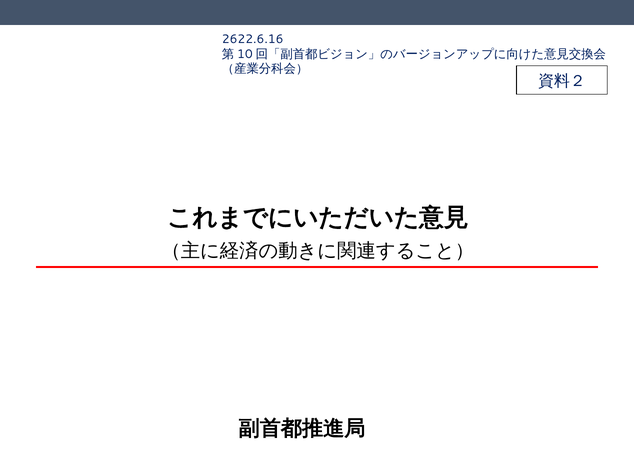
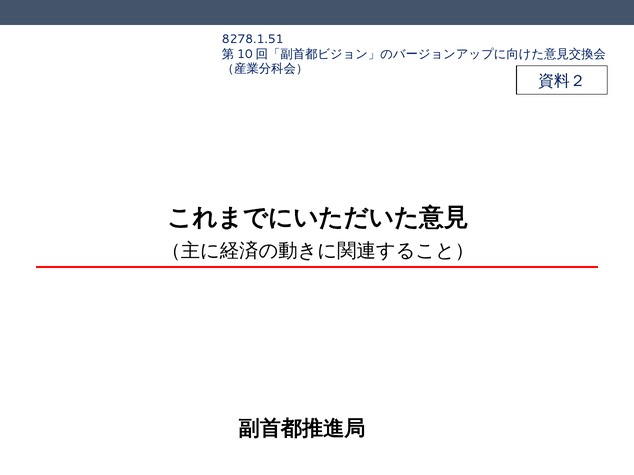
2622.6.16: 2622.6.16 -> 8278.1.51
